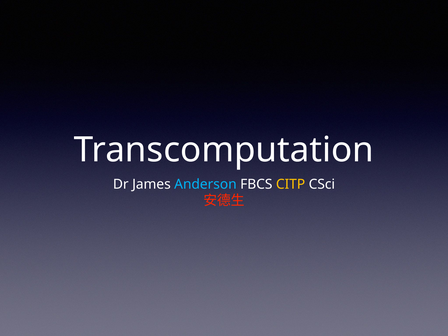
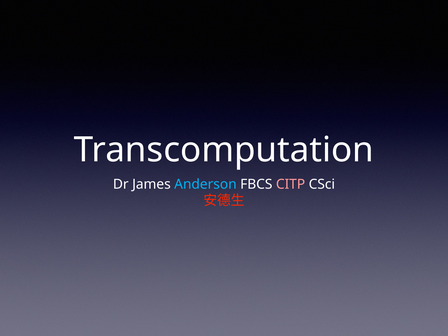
CITP colour: yellow -> pink
